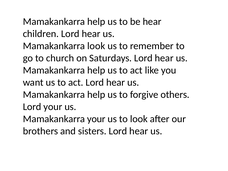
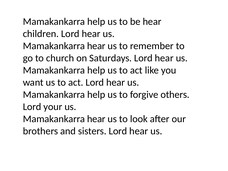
look at (96, 46): look -> hear
your at (96, 119): your -> hear
